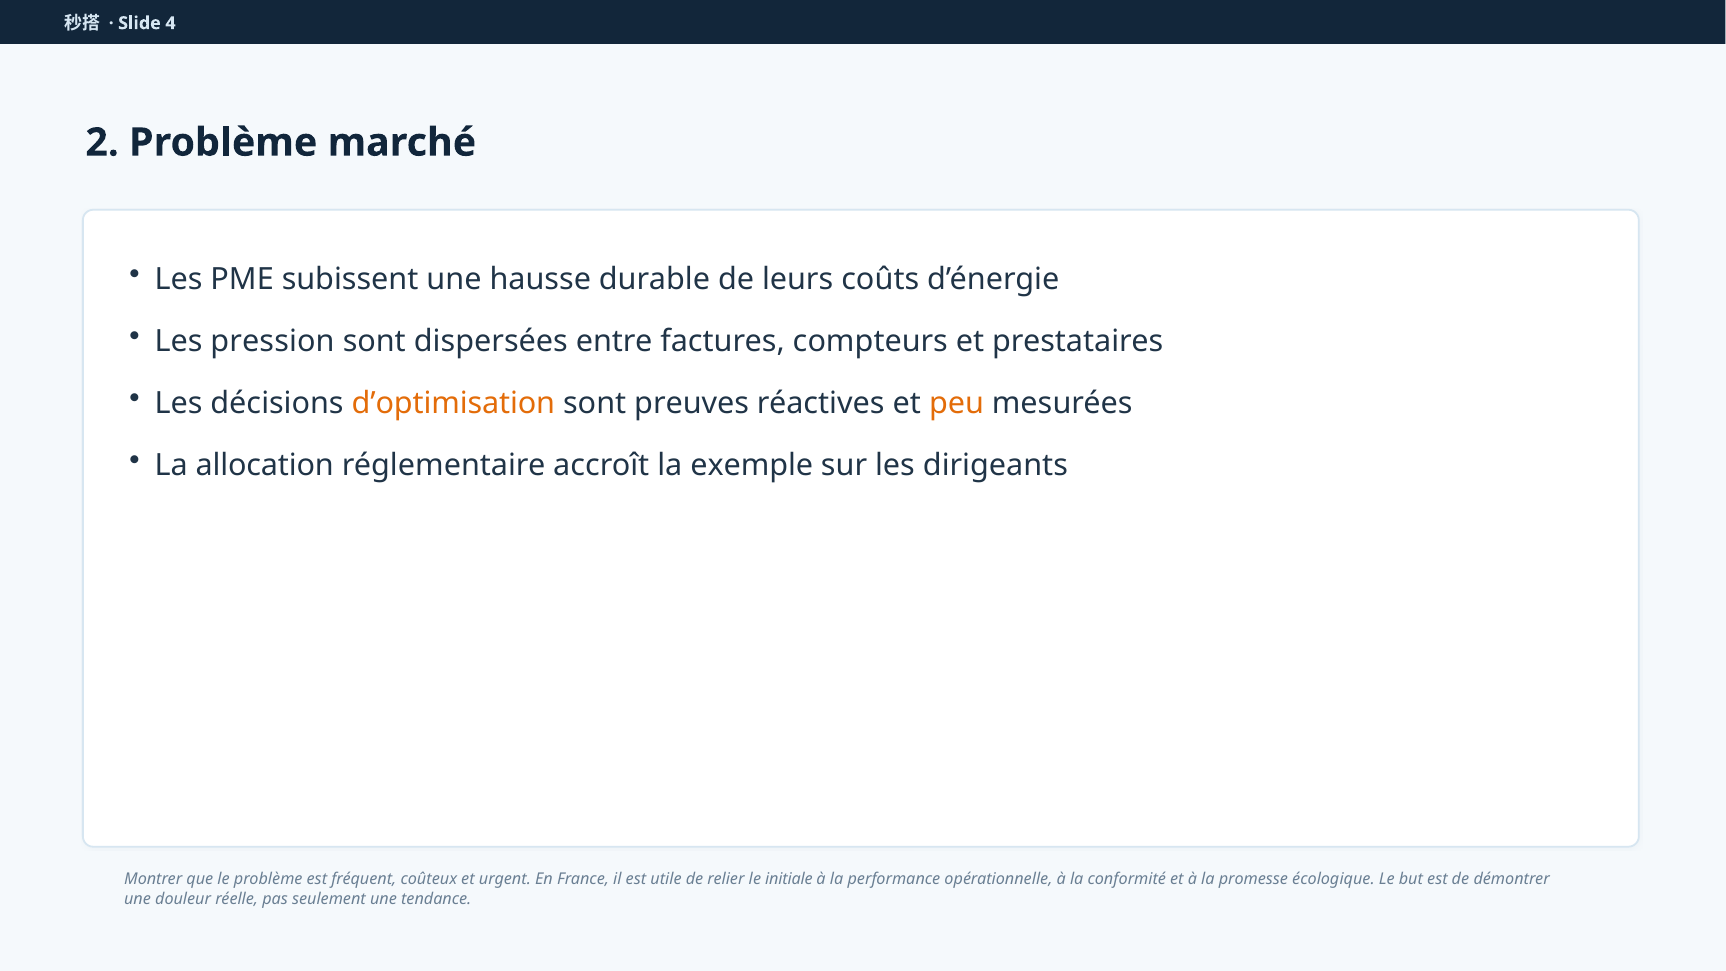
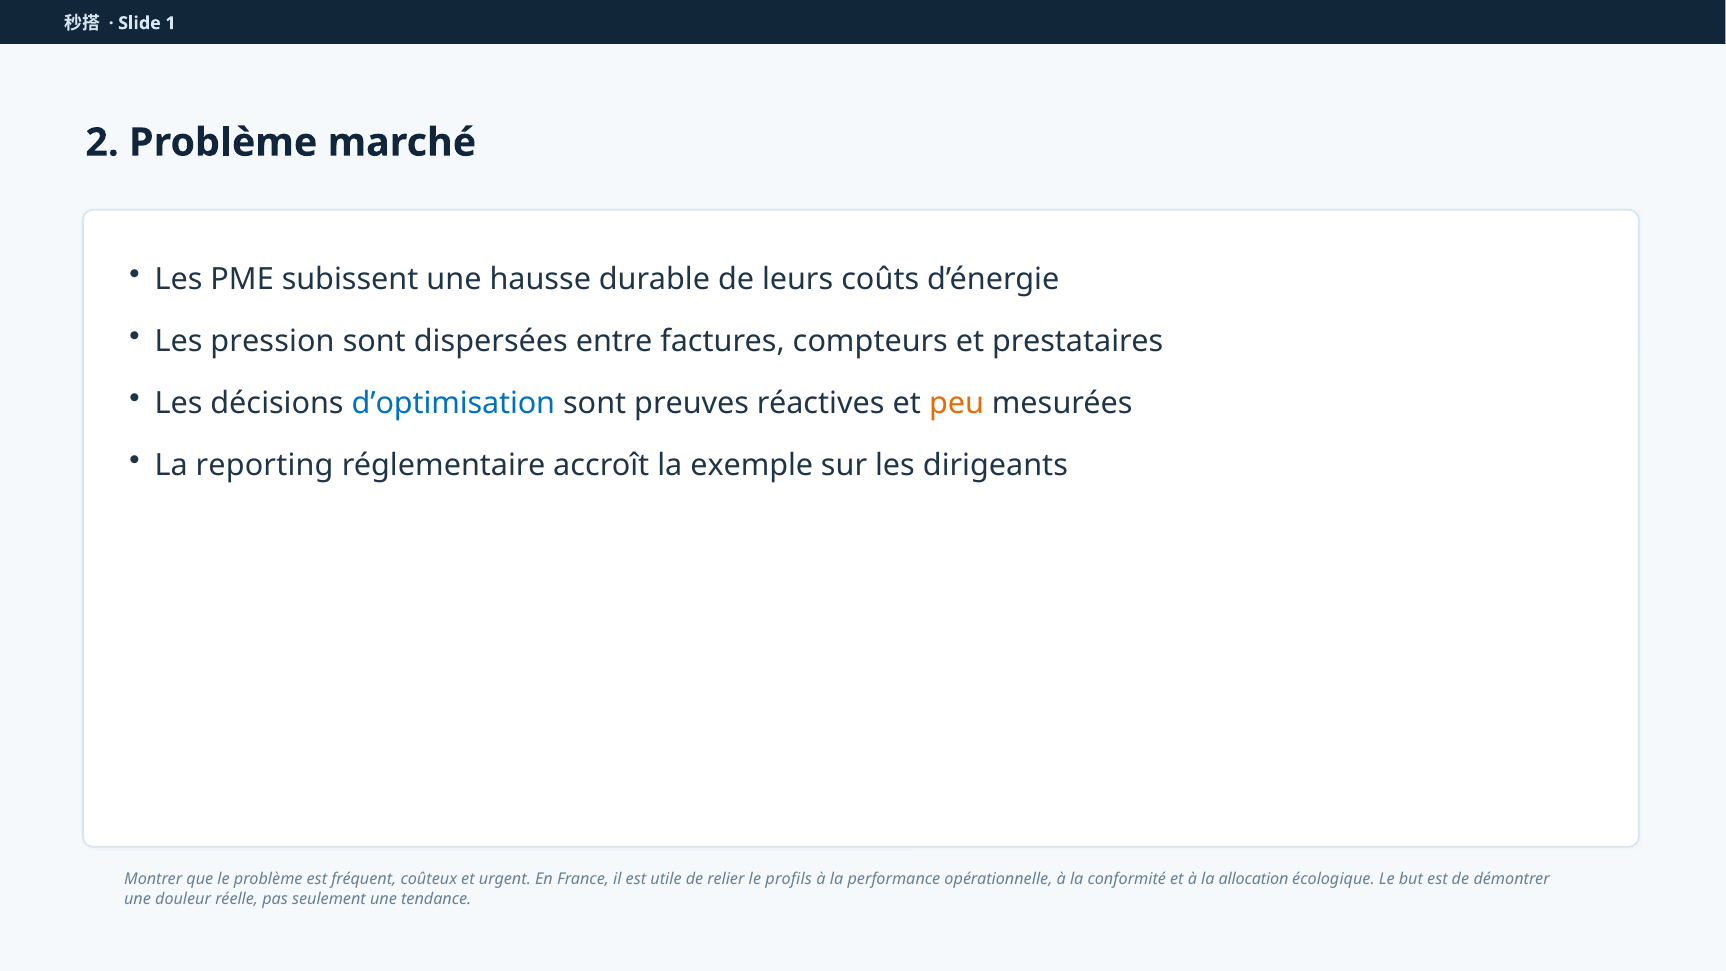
4: 4 -> 1
d’optimisation colour: orange -> blue
allocation: allocation -> reporting
initiale: initiale -> profils
promesse: promesse -> allocation
